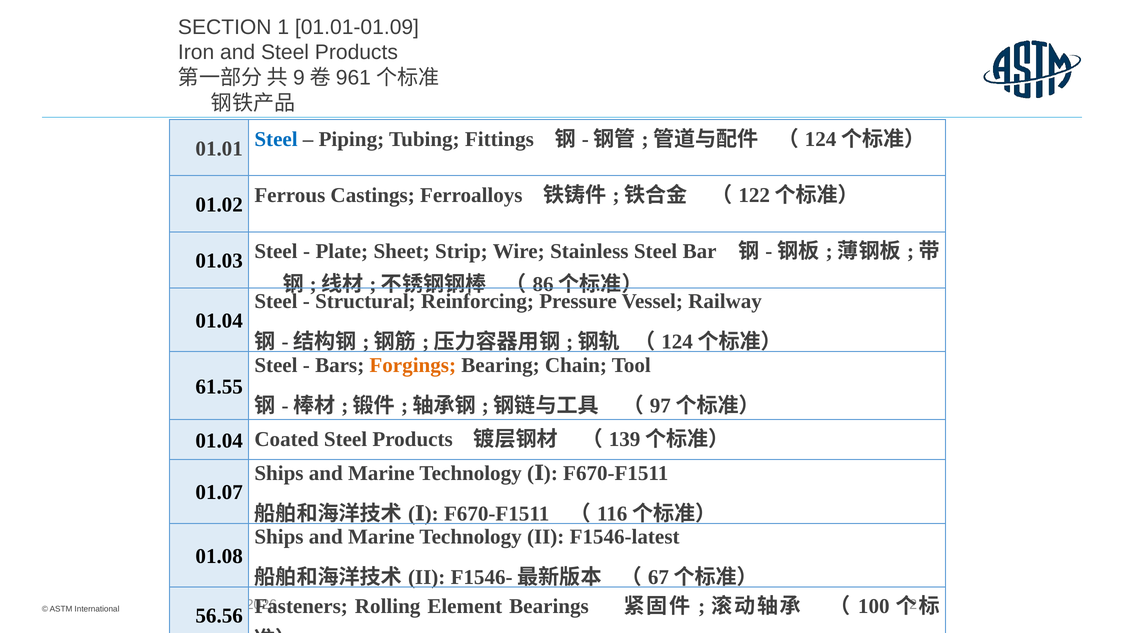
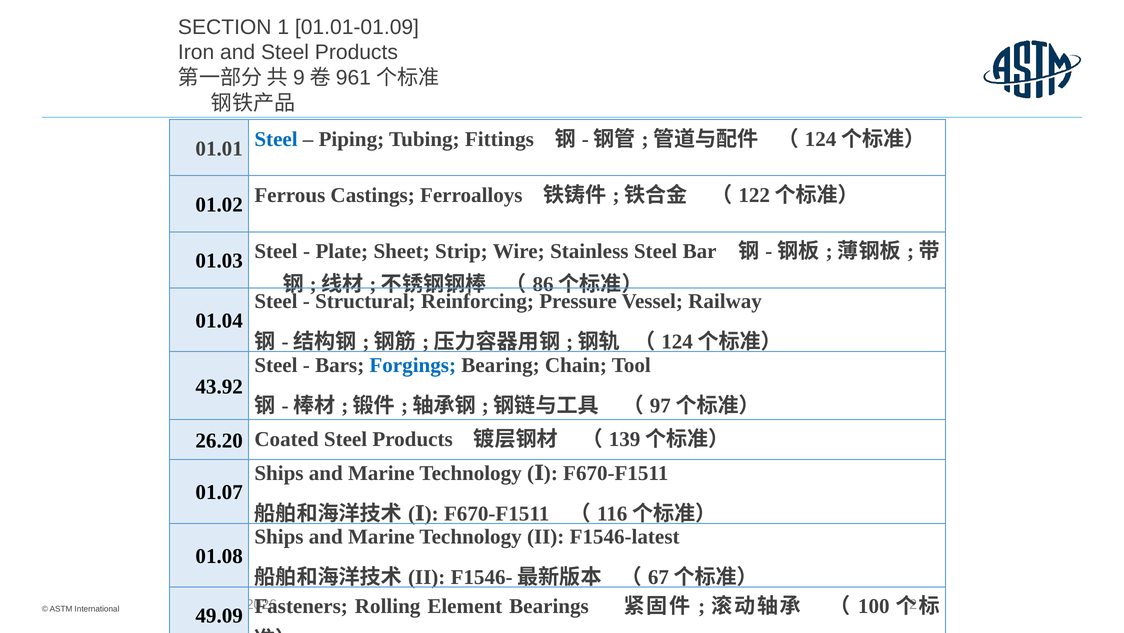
Forgings colour: orange -> blue
61.55: 61.55 -> 43.92
01.04 at (219, 440): 01.04 -> 26.20
56.56: 56.56 -> 49.09
